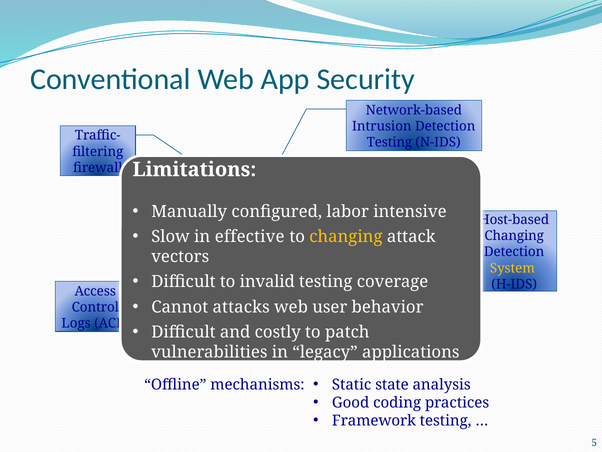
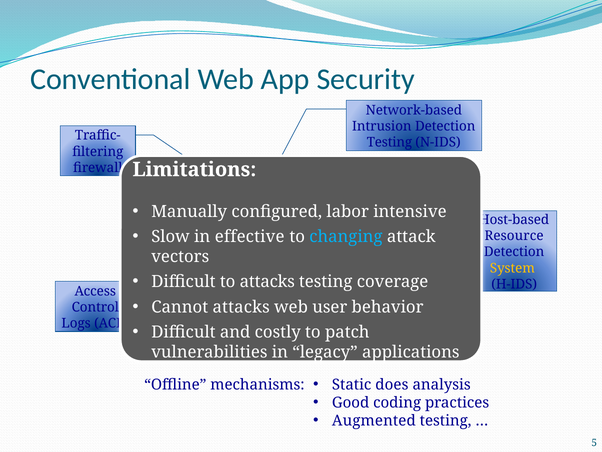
changing at (346, 236) colour: yellow -> light blue
Changing at (514, 236): Changing -> Resource
to invalid: invalid -> attacks
state: state -> does
Framework: Framework -> Augmented
